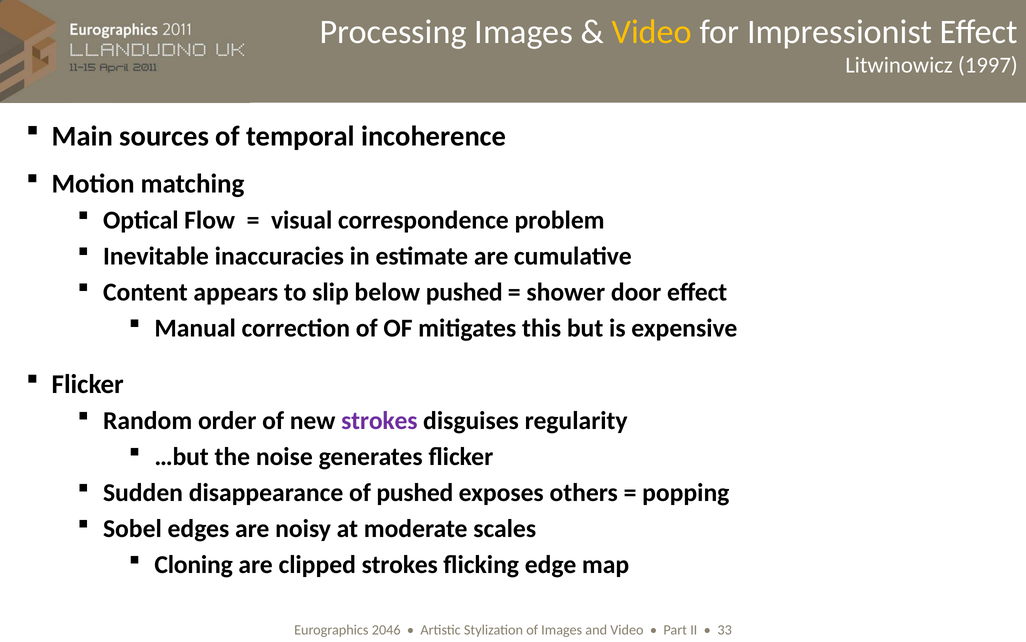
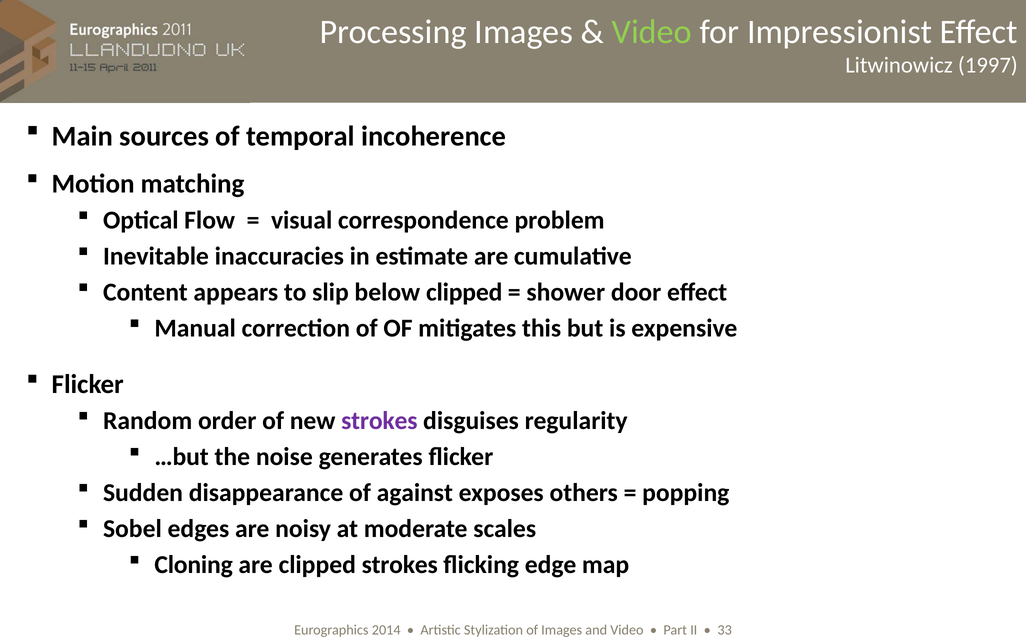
Video at (652, 32) colour: yellow -> light green
below pushed: pushed -> clipped
of pushed: pushed -> against
2046: 2046 -> 2014
